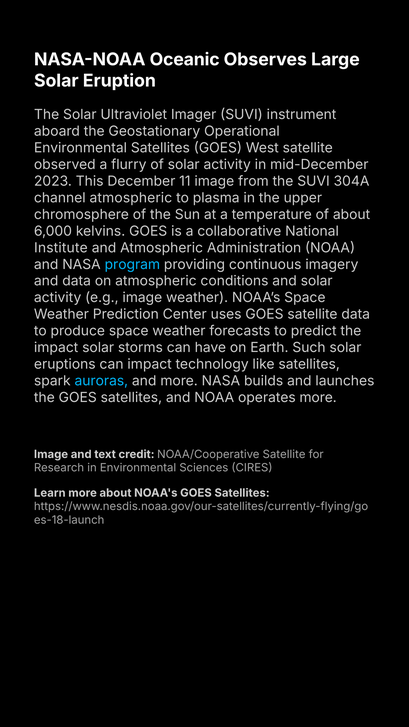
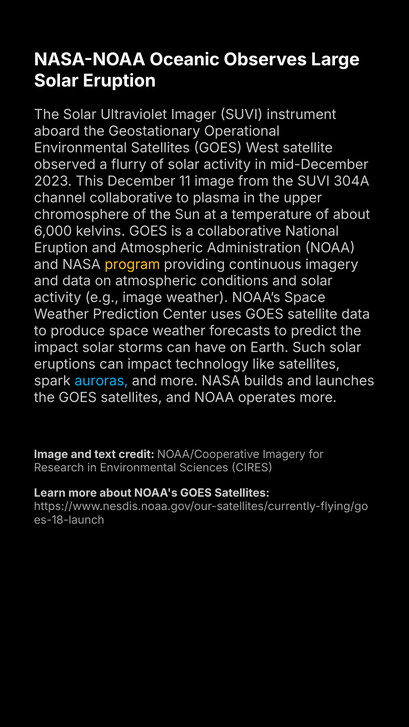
channel atmospheric: atmospheric -> collaborative
Institute at (61, 248): Institute -> Eruption
program colour: light blue -> yellow
NOAA/Cooperative Satellite: Satellite -> Imagery
